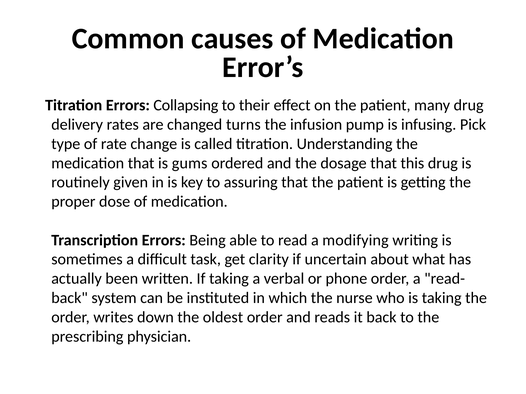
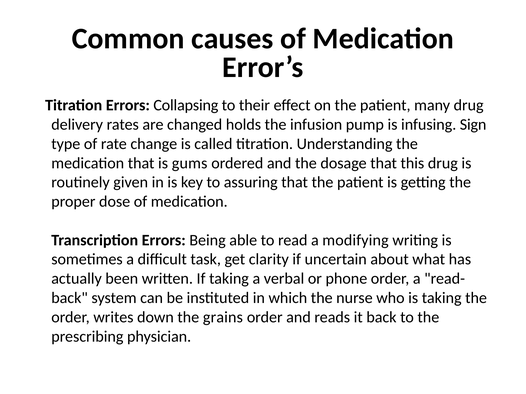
turns: turns -> holds
Pick: Pick -> Sign
oldest: oldest -> grains
